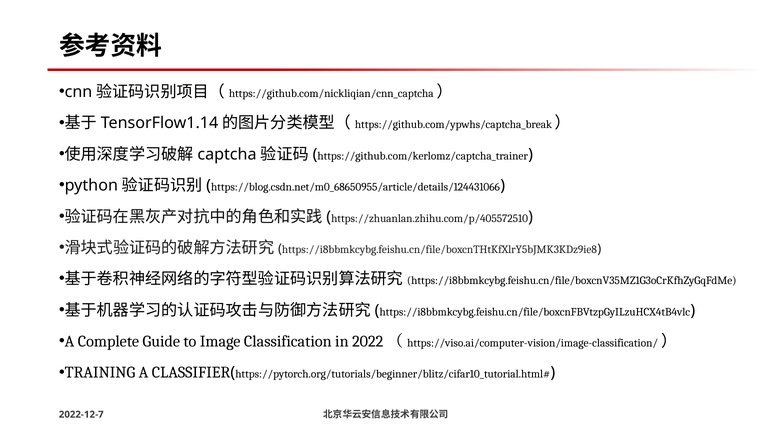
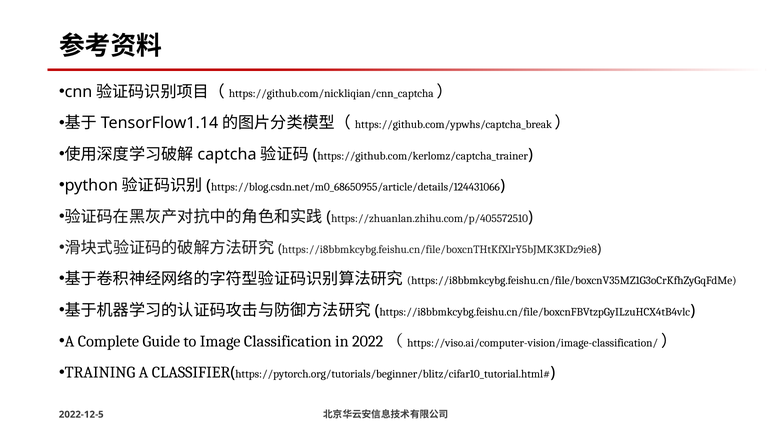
2022-12-7: 2022-12-7 -> 2022-12-5
